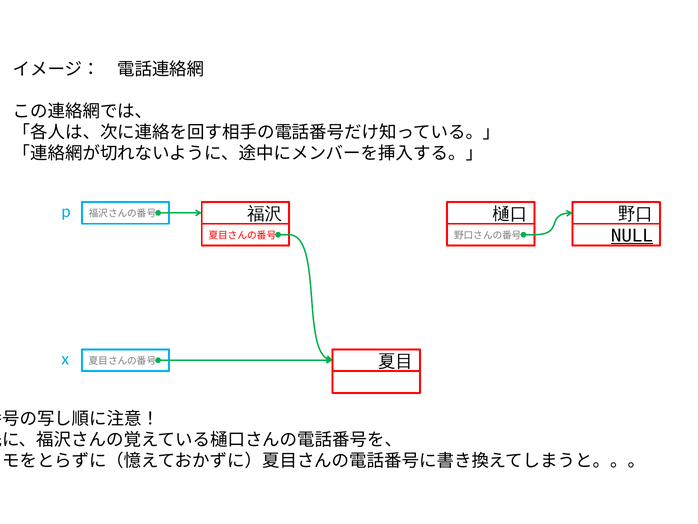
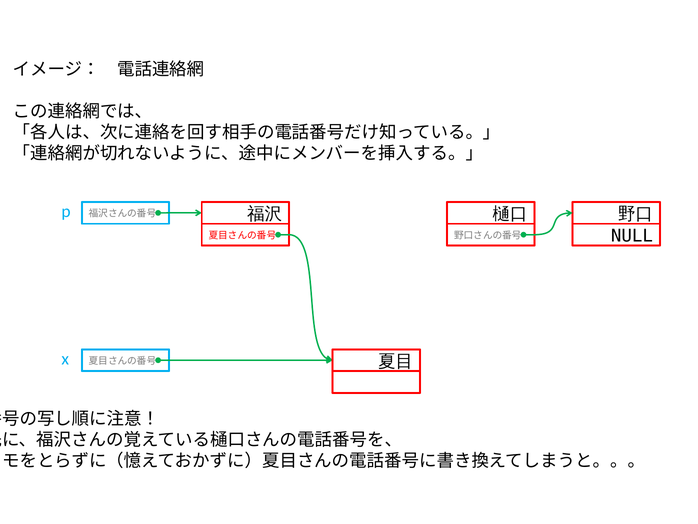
NULL underline: present -> none
